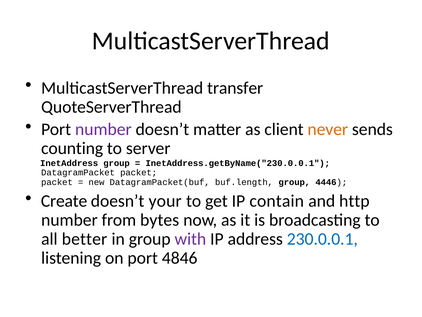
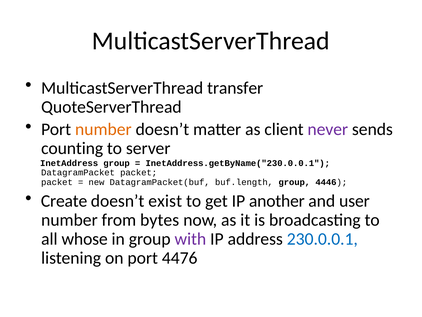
number at (103, 129) colour: purple -> orange
never colour: orange -> purple
your: your -> exist
contain: contain -> another
http: http -> user
better: better -> whose
4846: 4846 -> 4476
